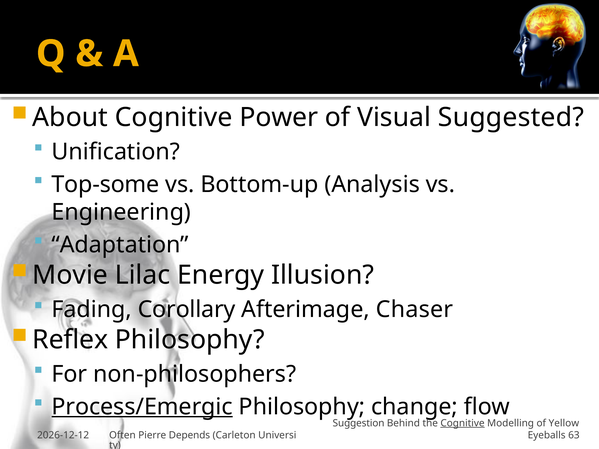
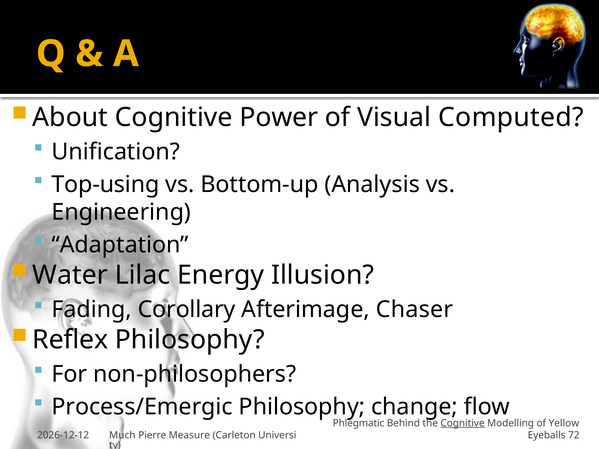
Suggested: Suggested -> Computed
Top-some: Top-some -> Top-using
Movie: Movie -> Water
Process/Emergic underline: present -> none
Suggestion: Suggestion -> Phlegmatic
Often: Often -> Much
Depends: Depends -> Measure
63: 63 -> 72
